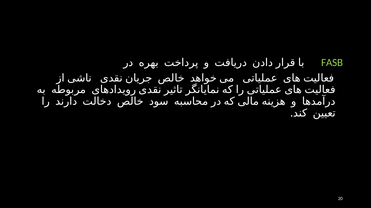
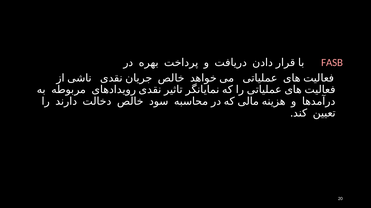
FASB colour: light green -> pink
